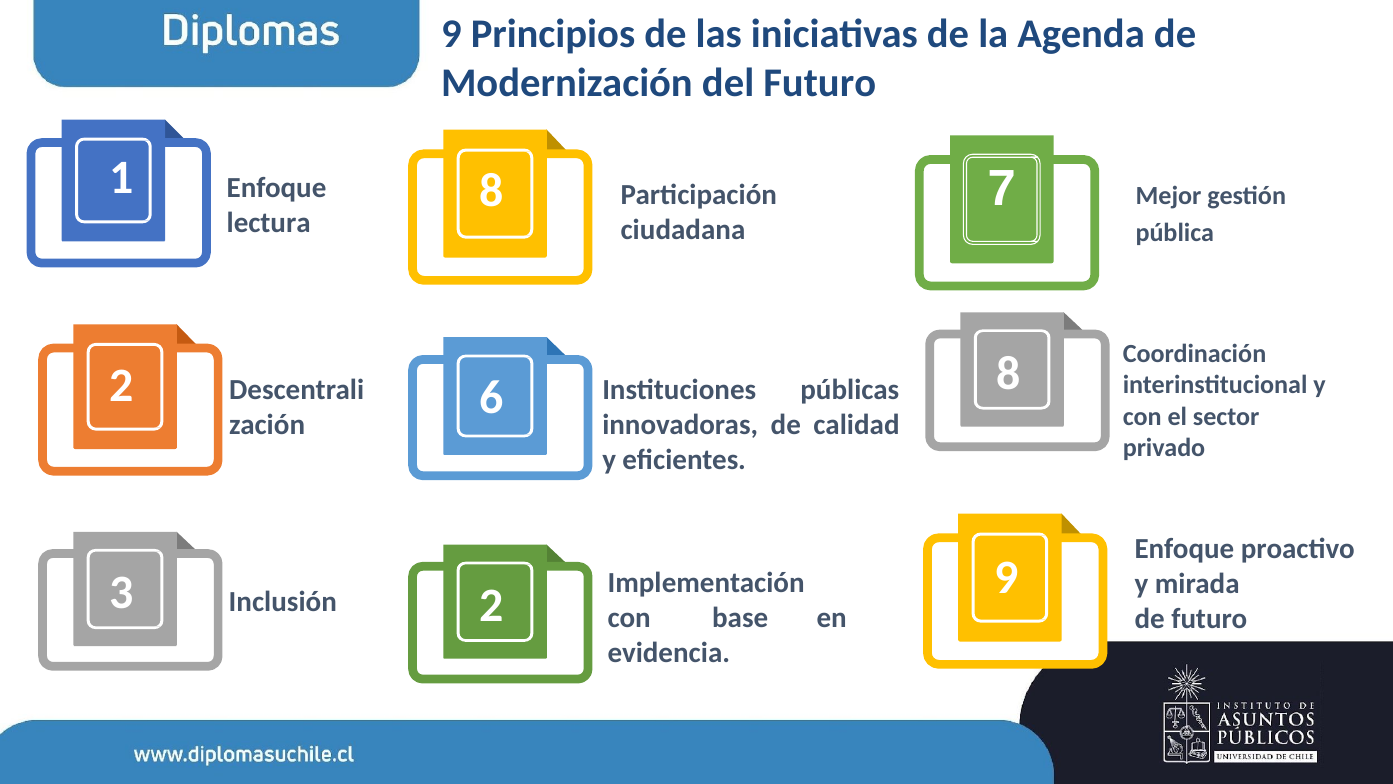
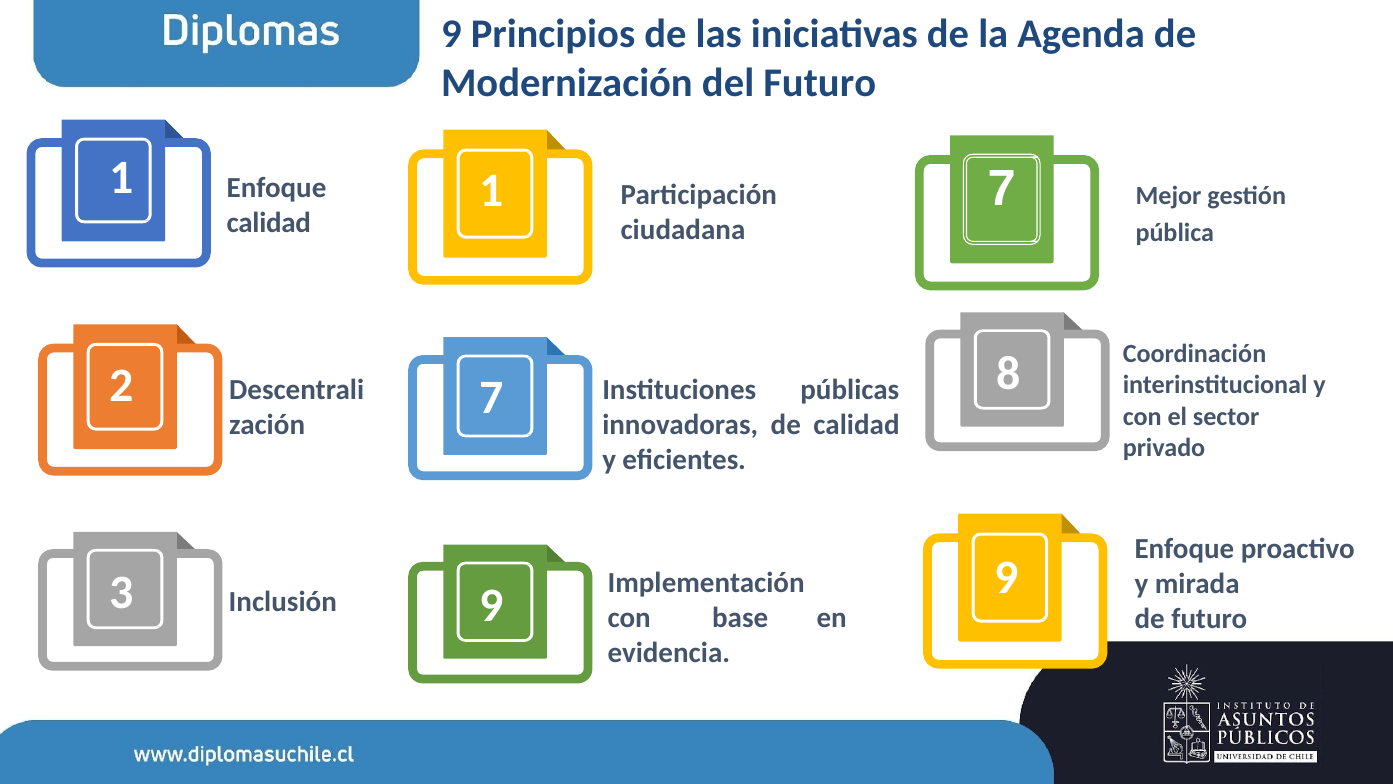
1 8: 8 -> 1
lectura at (269, 223): lectura -> calidad
2 6: 6 -> 7
3 2: 2 -> 9
